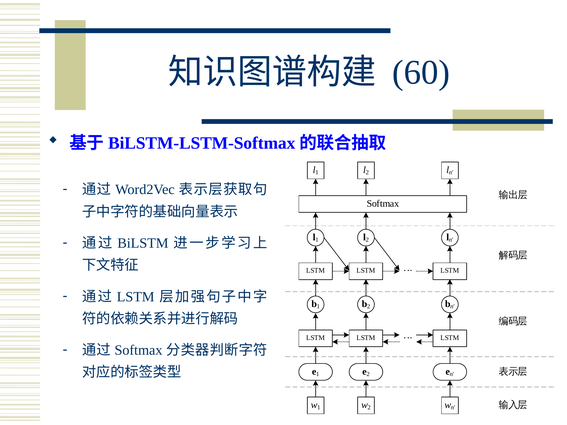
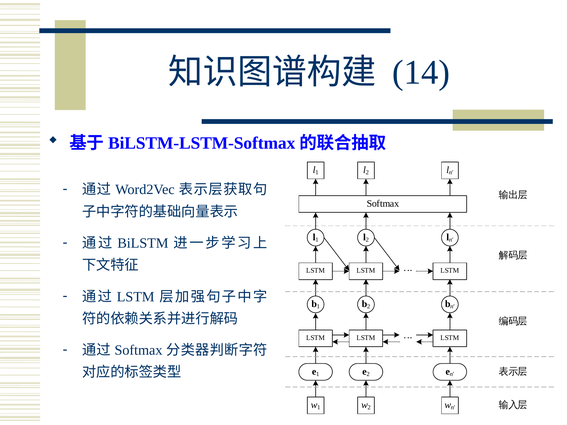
60: 60 -> 14
